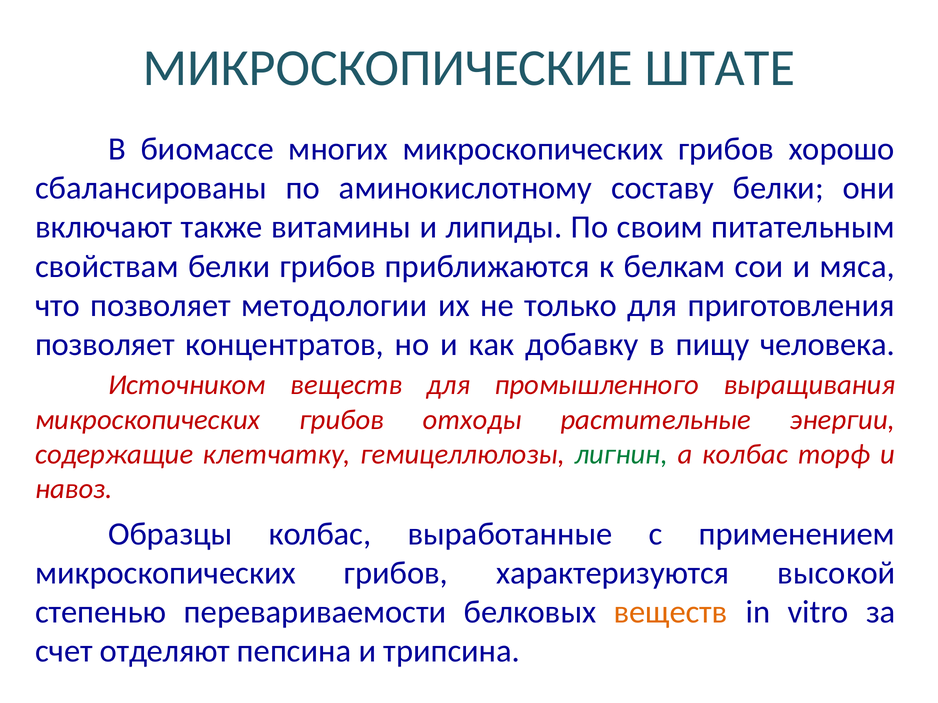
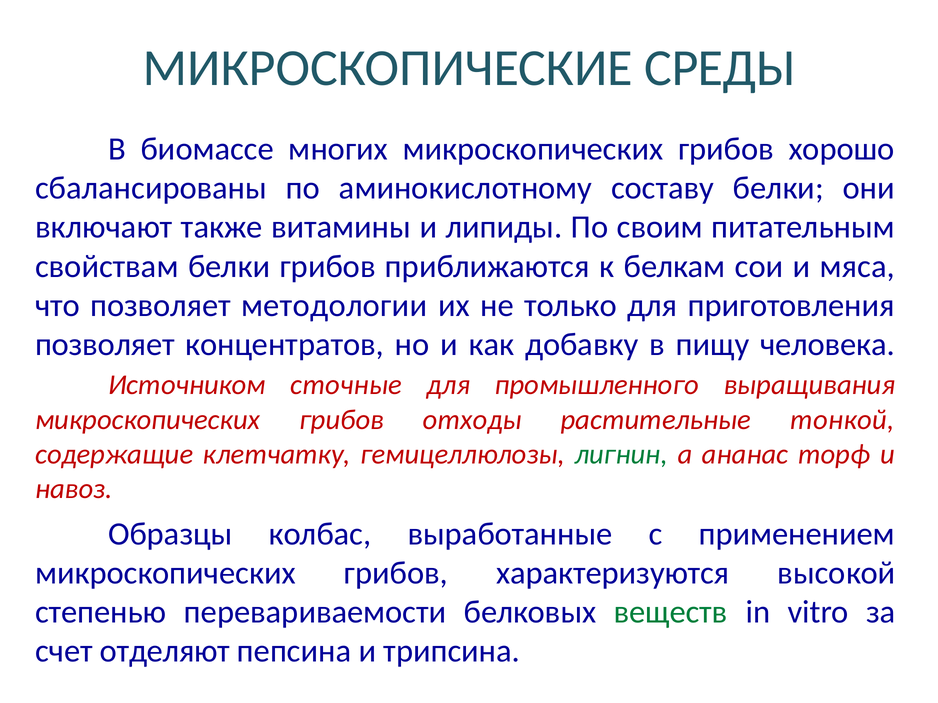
ШТАТЕ: ШТАТЕ -> СРЕДЫ
Источником веществ: веществ -> сточные
энергии: энергии -> тонкой
а колбас: колбас -> ананас
веществ at (671, 612) colour: orange -> green
